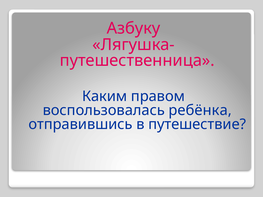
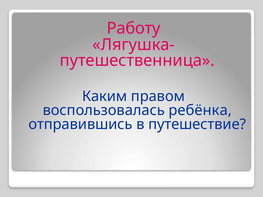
Азбуку: Азбуку -> Работу
